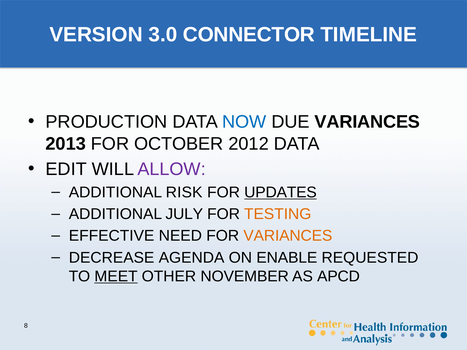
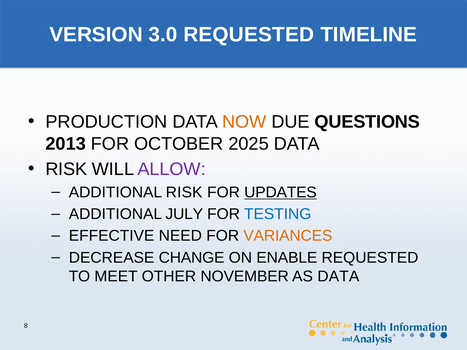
3.0 CONNECTOR: CONNECTOR -> REQUESTED
NOW colour: blue -> orange
DUE VARIANCES: VARIANCES -> QUESTIONS
2012: 2012 -> 2025
EDIT at (66, 169): EDIT -> RISK
TESTING colour: orange -> blue
AGENDA: AGENDA -> CHANGE
MEET underline: present -> none
AS APCD: APCD -> DATA
